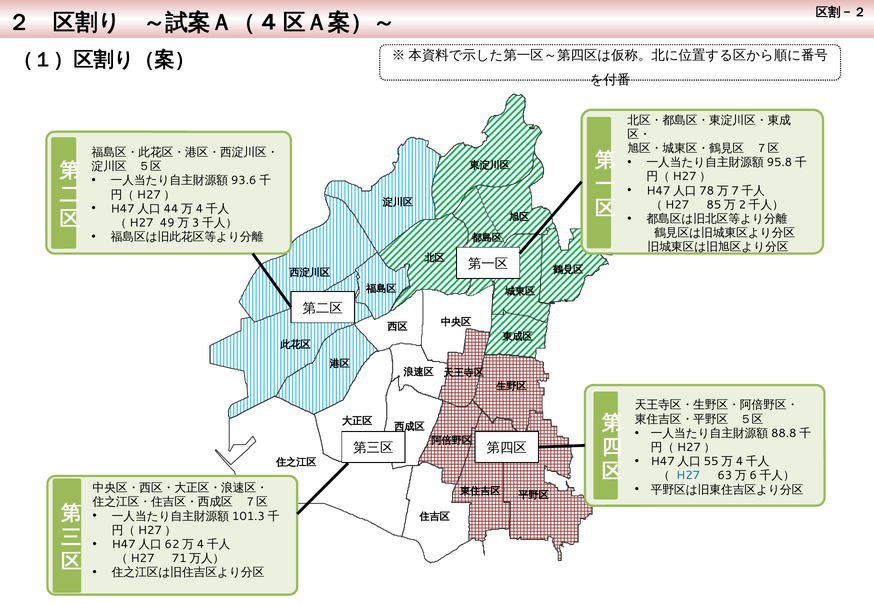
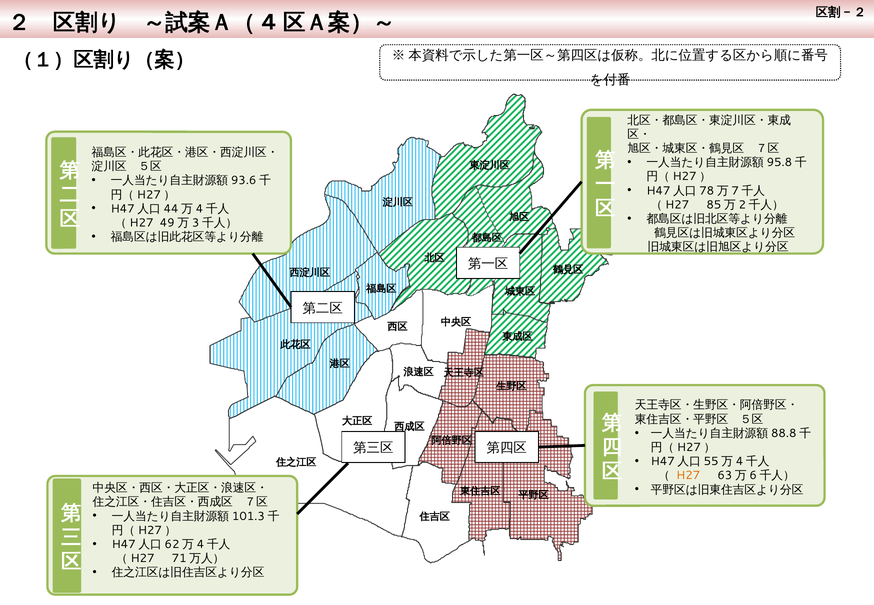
H27 colour: blue -> orange
